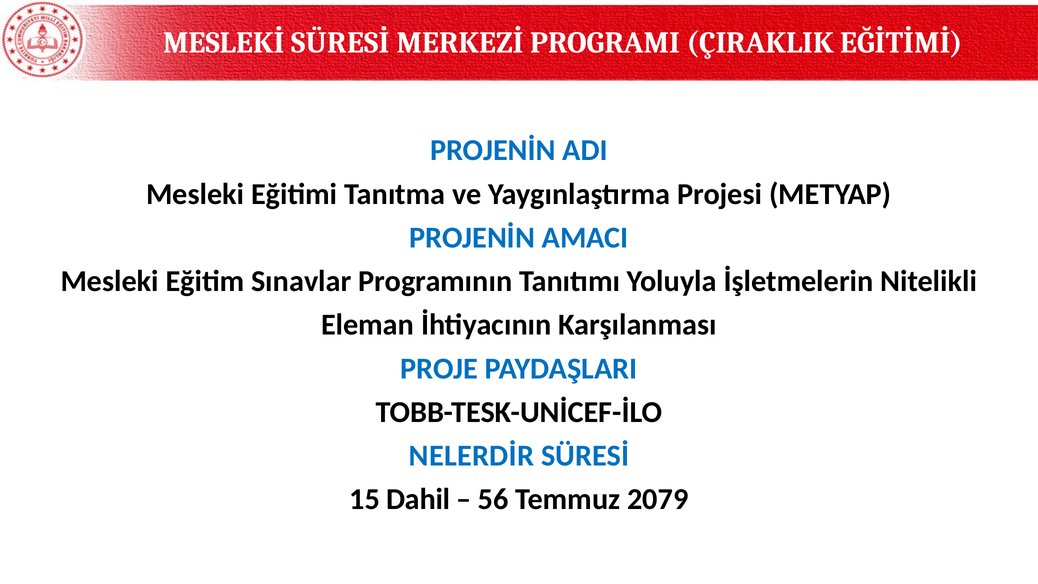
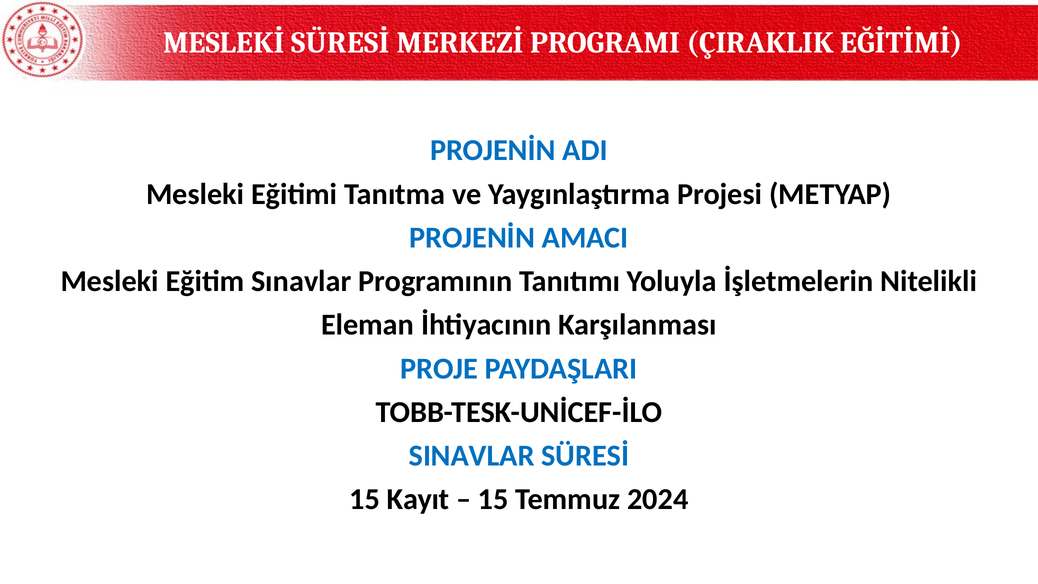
NELERDİR: NELERDİR -> SINAVLAR
Dahil: Dahil -> Kayıt
56 at (493, 499): 56 -> 15
2079: 2079 -> 2024
